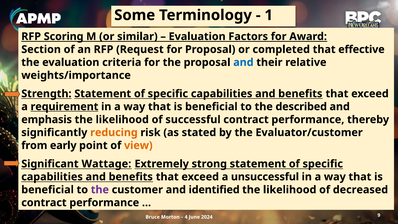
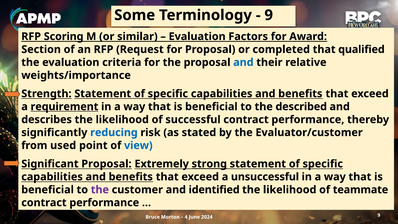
1 at (269, 15): 1 -> 9
effective: effective -> qualified
emphasis: emphasis -> describes
reducing colour: orange -> blue
early: early -> used
view colour: orange -> blue
Significant Wattage: Wattage -> Proposal
strong underline: none -> present
decreased: decreased -> teammate
